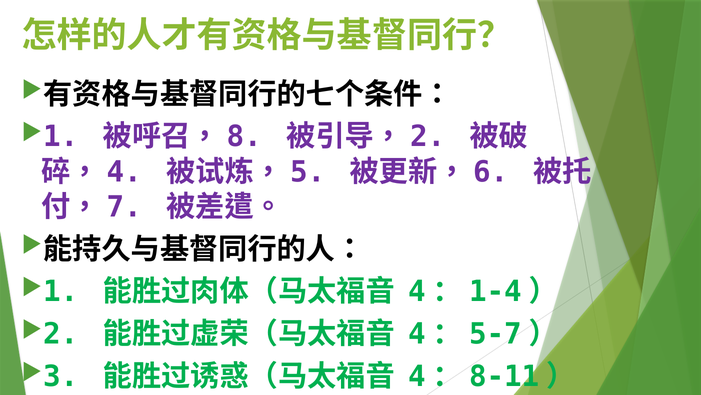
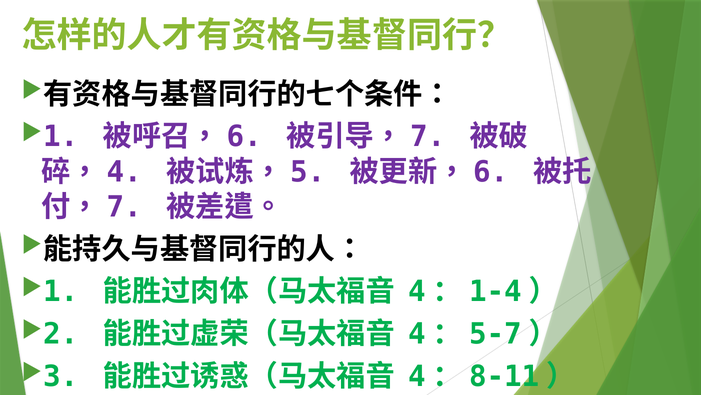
8 at (244, 137): 8 -> 6
2 at (428, 137): 2 -> 7
